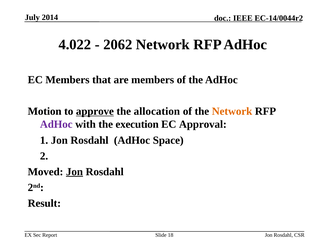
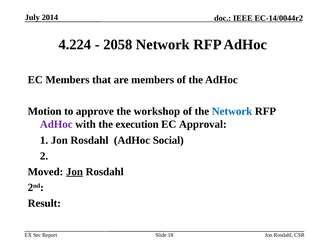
4.022: 4.022 -> 4.224
2062: 2062 -> 2058
approve underline: present -> none
allocation: allocation -> workshop
Network at (232, 111) colour: orange -> blue
Space: Space -> Social
